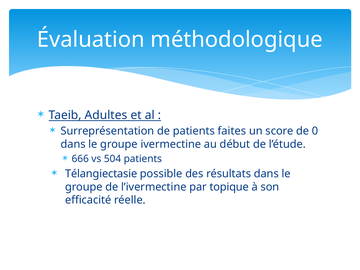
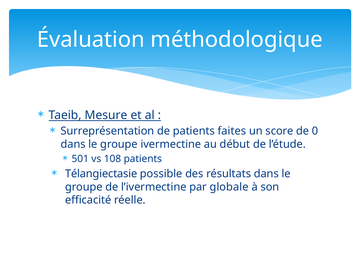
Adultes: Adultes -> Mesure
666: 666 -> 501
504: 504 -> 108
topique: topique -> globale
